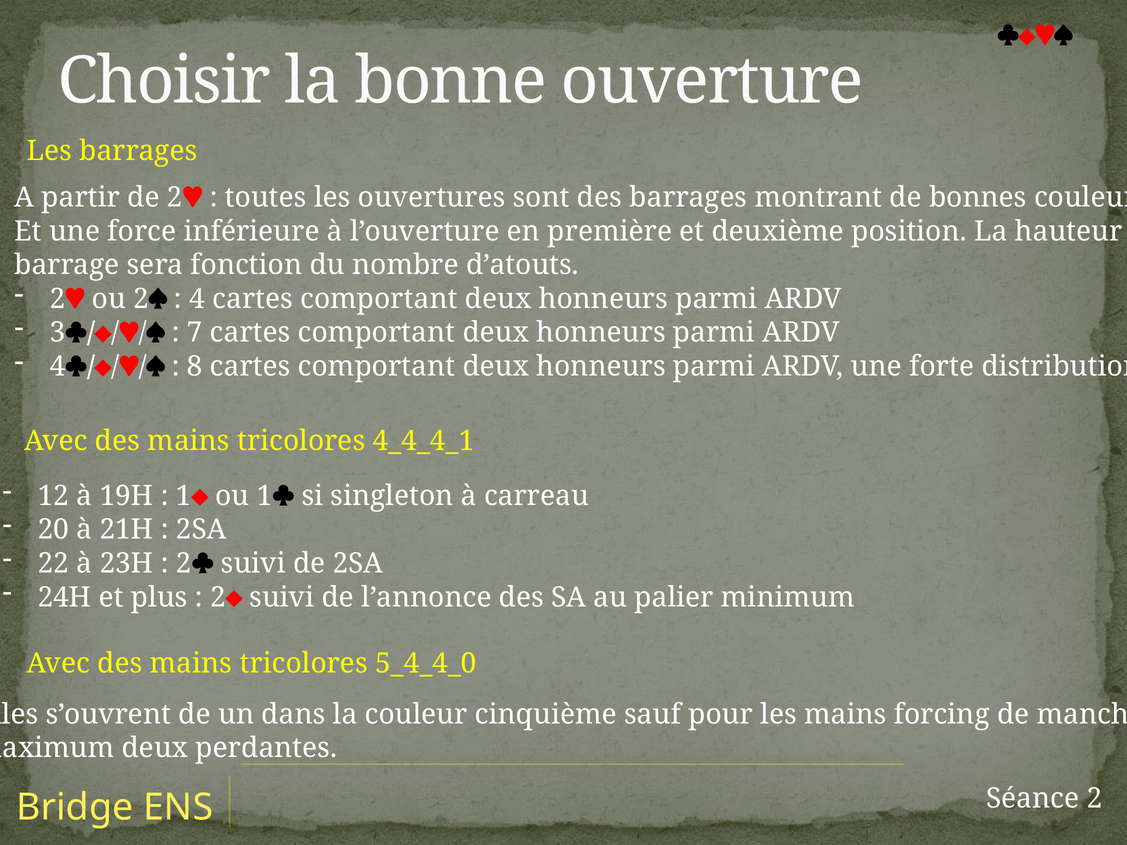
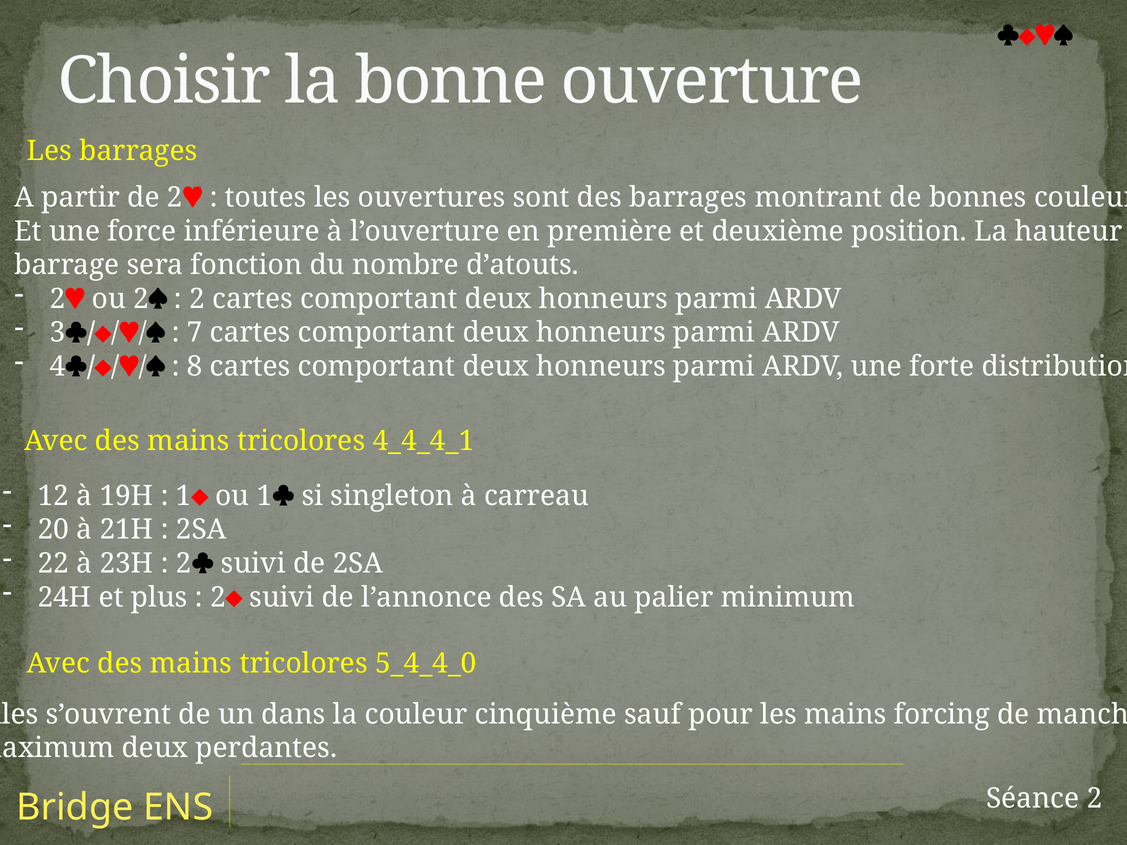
4 at (197, 299): 4 -> 2
